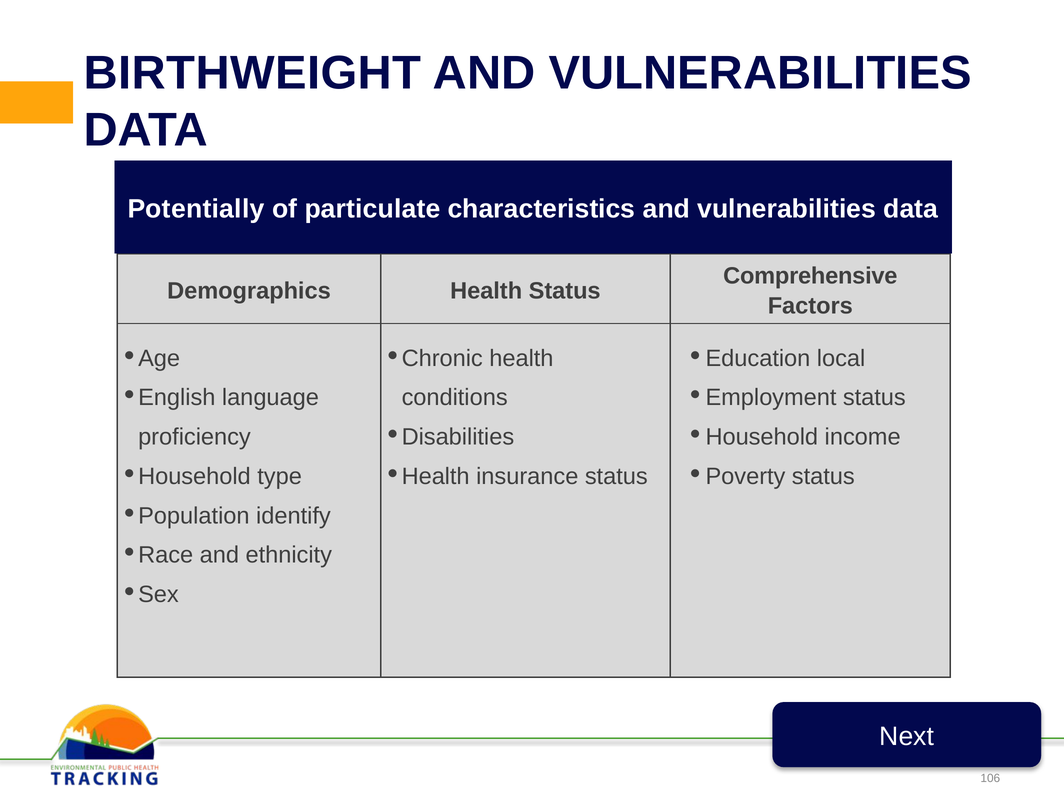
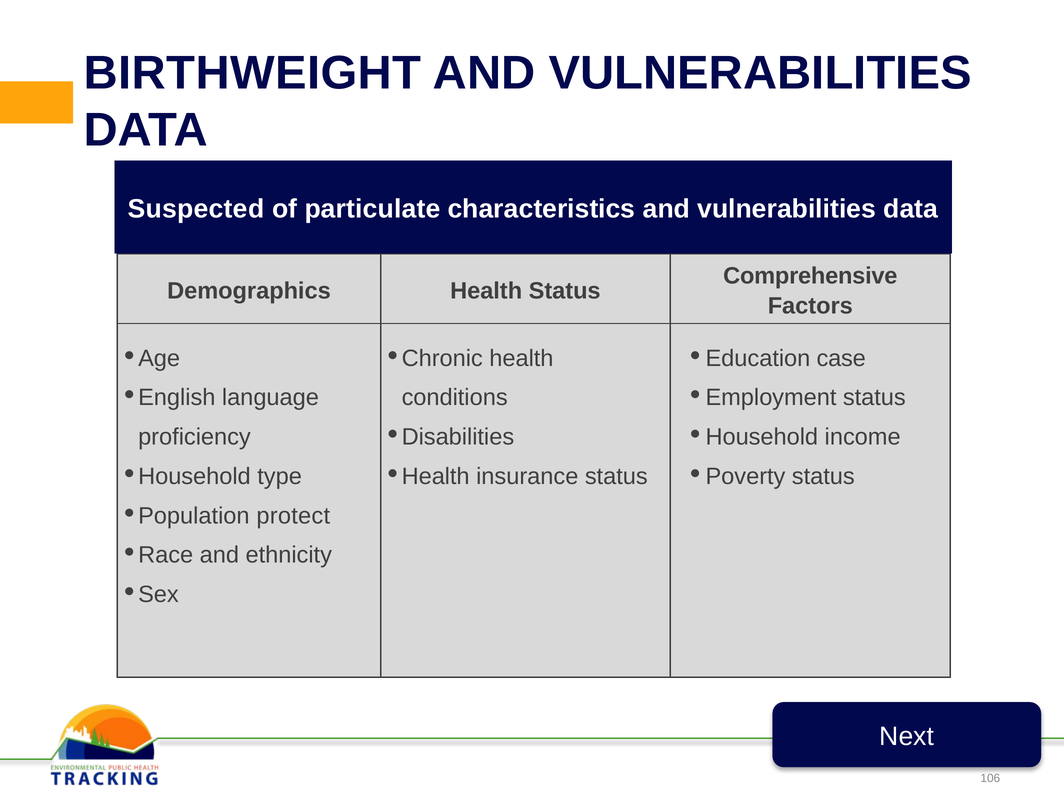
Potentially: Potentially -> Suspected
local: local -> case
identify: identify -> protect
